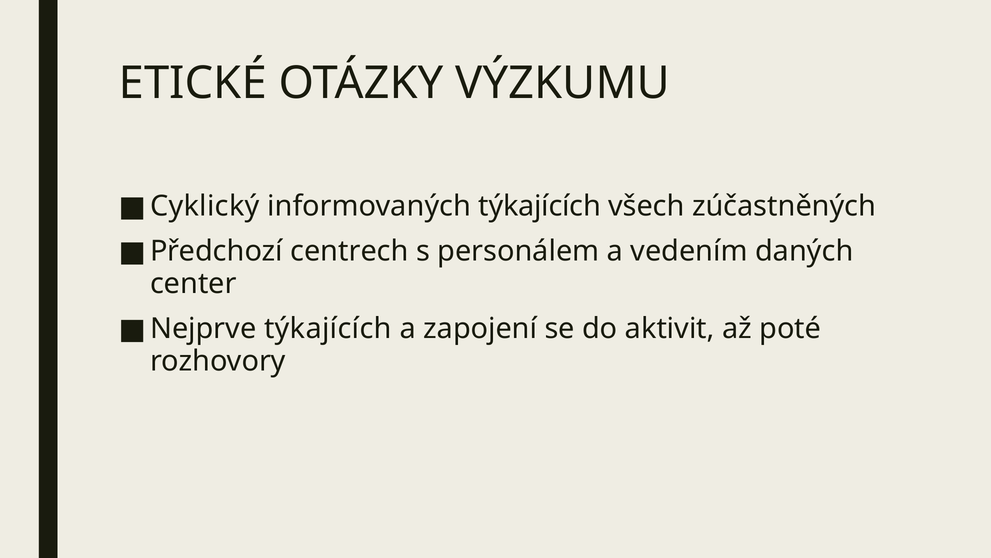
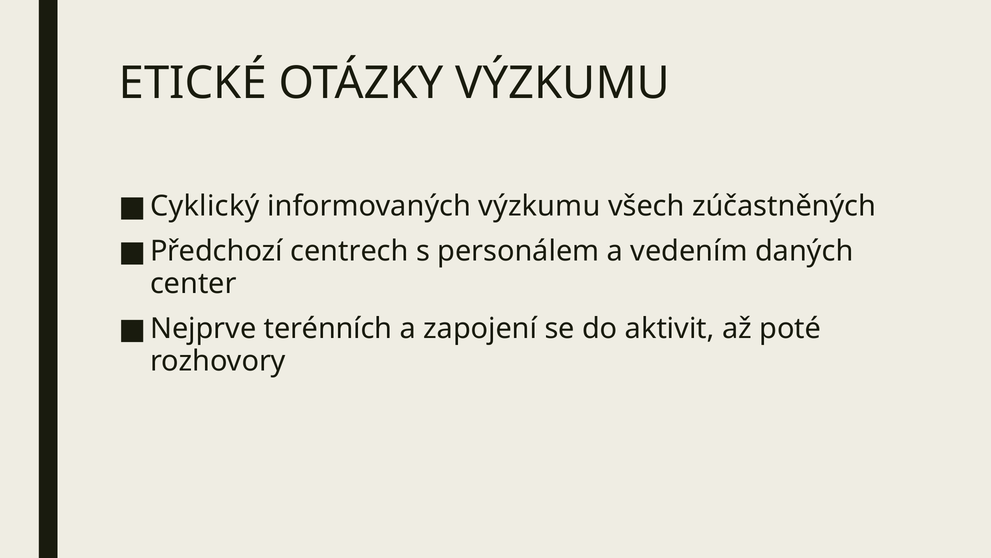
informovaných týkajících: týkajících -> výzkumu
Nejprve týkajících: týkajících -> terénních
